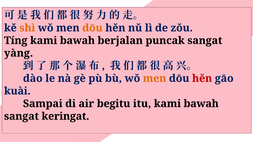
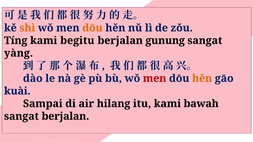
bawah at (77, 41): bawah -> begitu
puncak: puncak -> gunung
men at (155, 79) colour: orange -> red
hěn at (202, 79) colour: red -> orange
begitu: begitu -> hilang
sangat keringat: keringat -> berjalan
